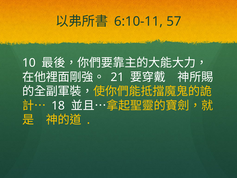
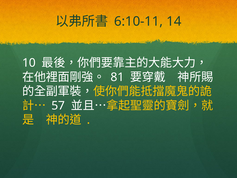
57: 57 -> 14
21: 21 -> 81
18: 18 -> 57
